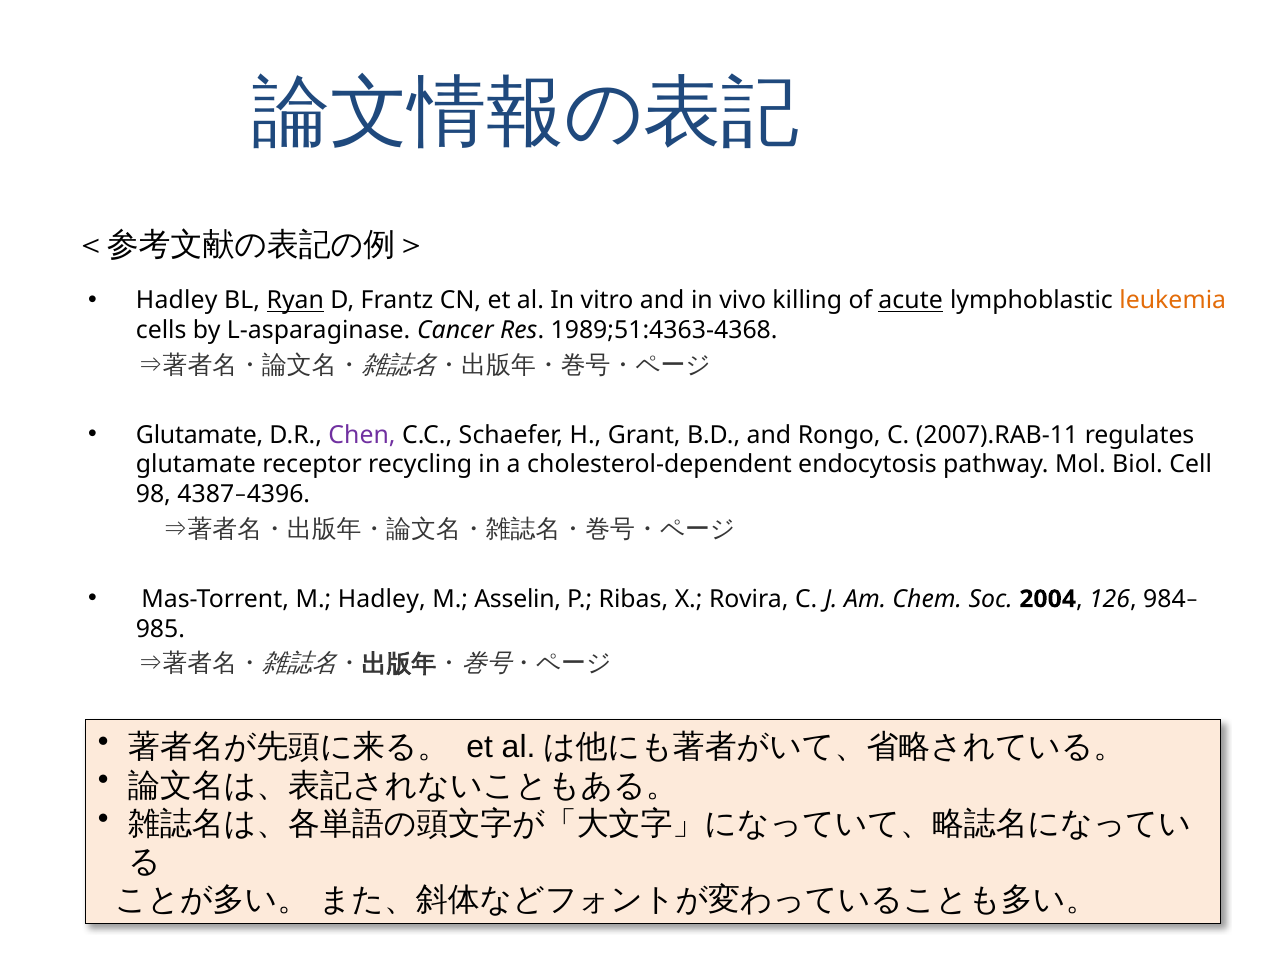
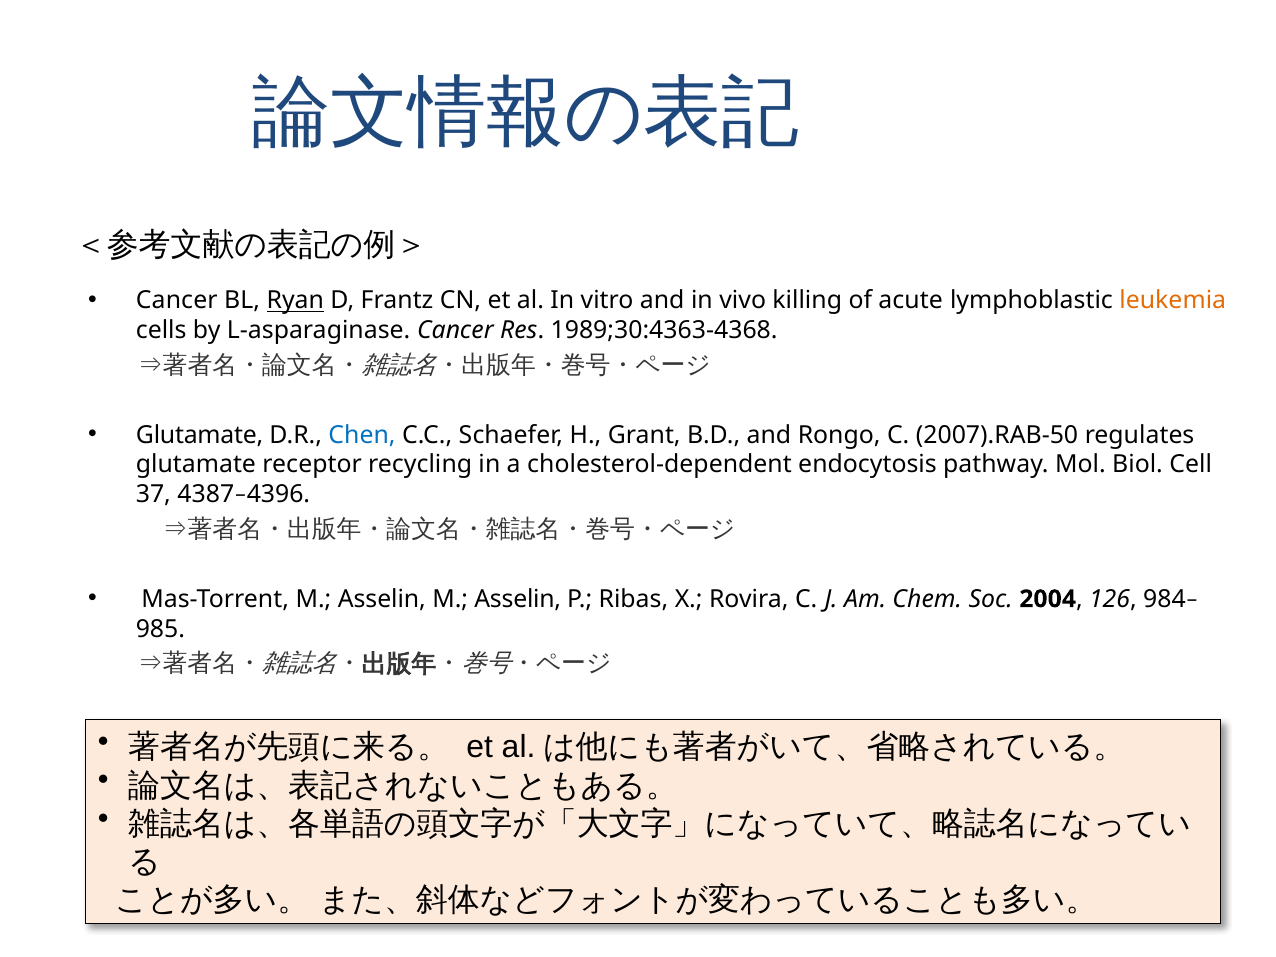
Hadley at (177, 301): Hadley -> Cancer
acute underline: present -> none
1989;51:4363-4368: 1989;51:4363-4368 -> 1989;30:4363-4368
Chen colour: purple -> blue
2007).RAB-11: 2007).RAB-11 -> 2007).RAB-50
98: 98 -> 37
Mas-Torrent M Hadley: Hadley -> Asselin
